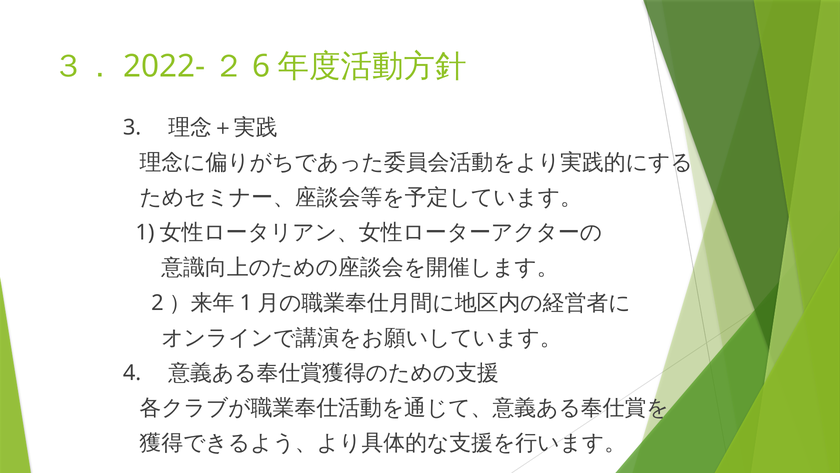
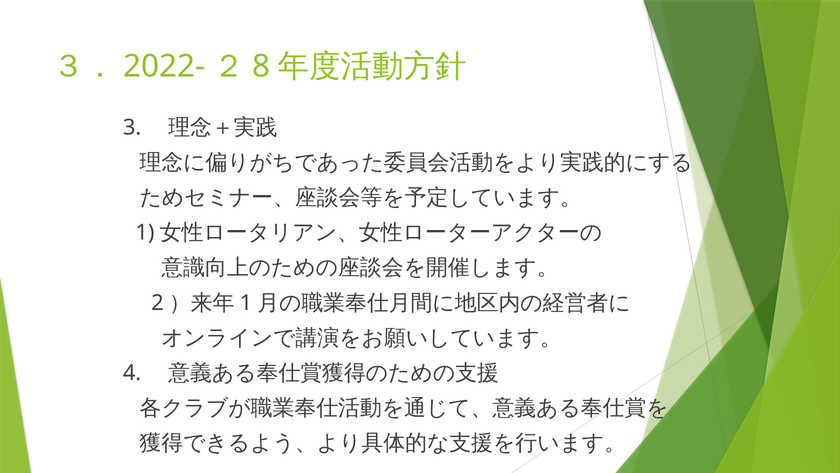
6: 6 -> 8
